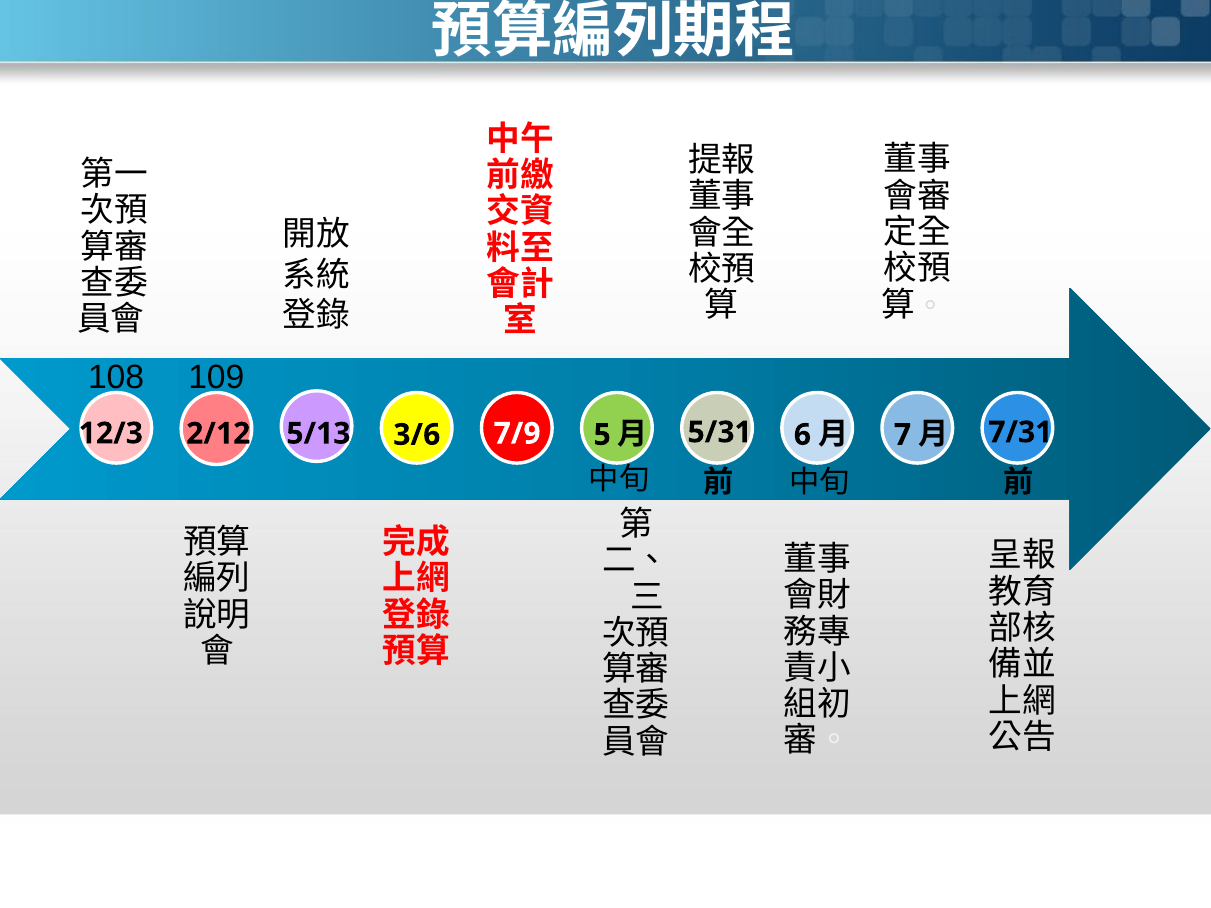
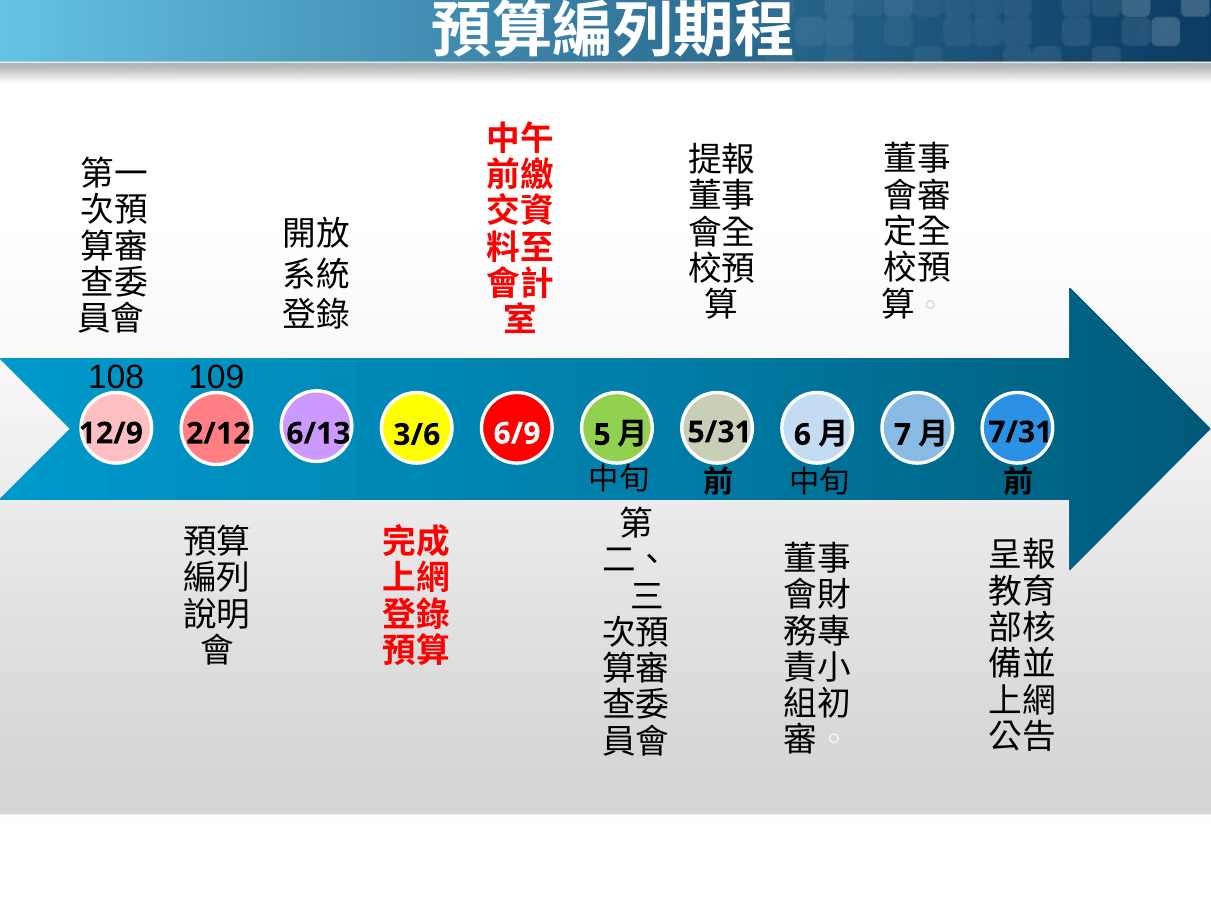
12/3: 12/3 -> 12/9
7/9: 7/9 -> 6/9
5/13: 5/13 -> 6/13
